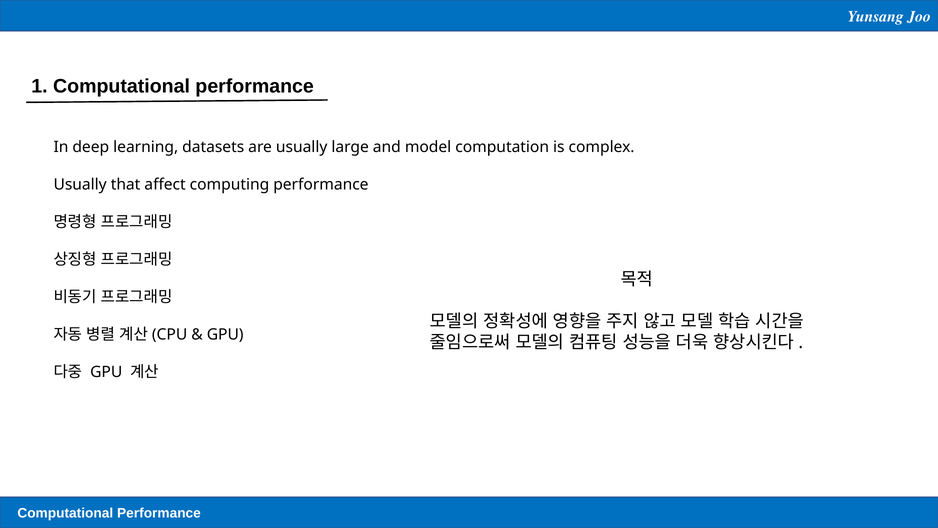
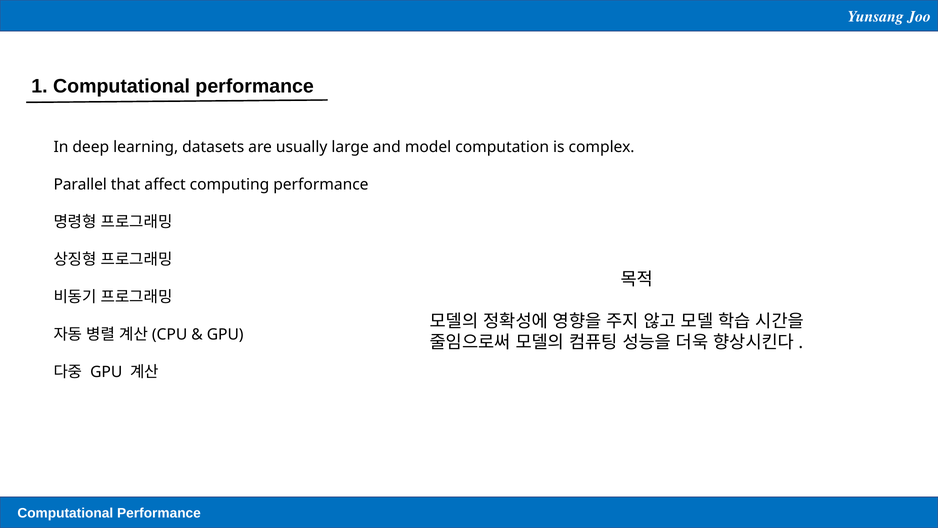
Usually at (80, 185): Usually -> Parallel
